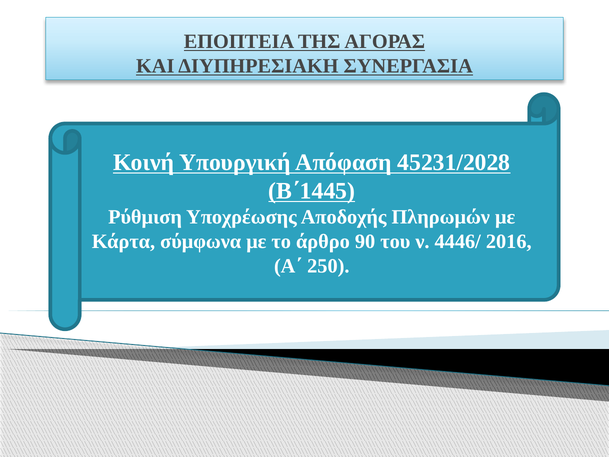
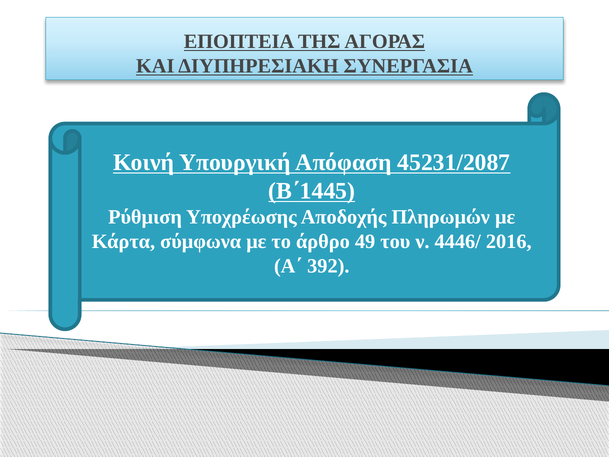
45231/2028: 45231/2028 -> 45231/2087
90: 90 -> 49
250: 250 -> 392
